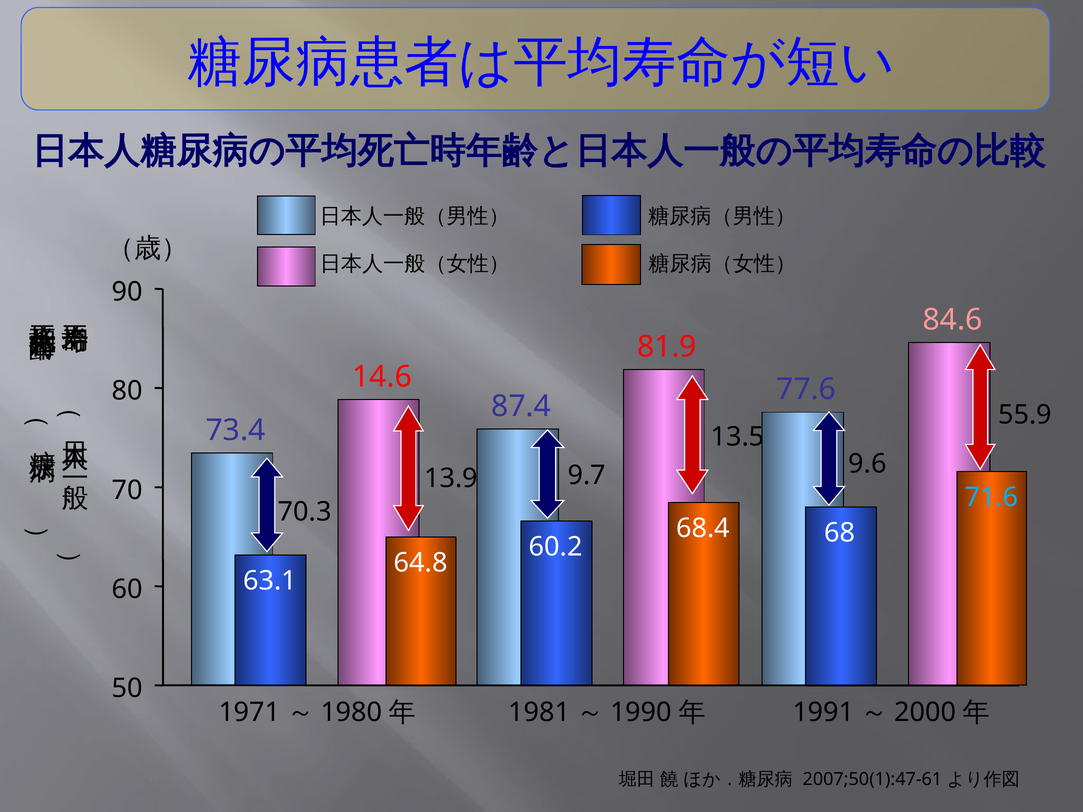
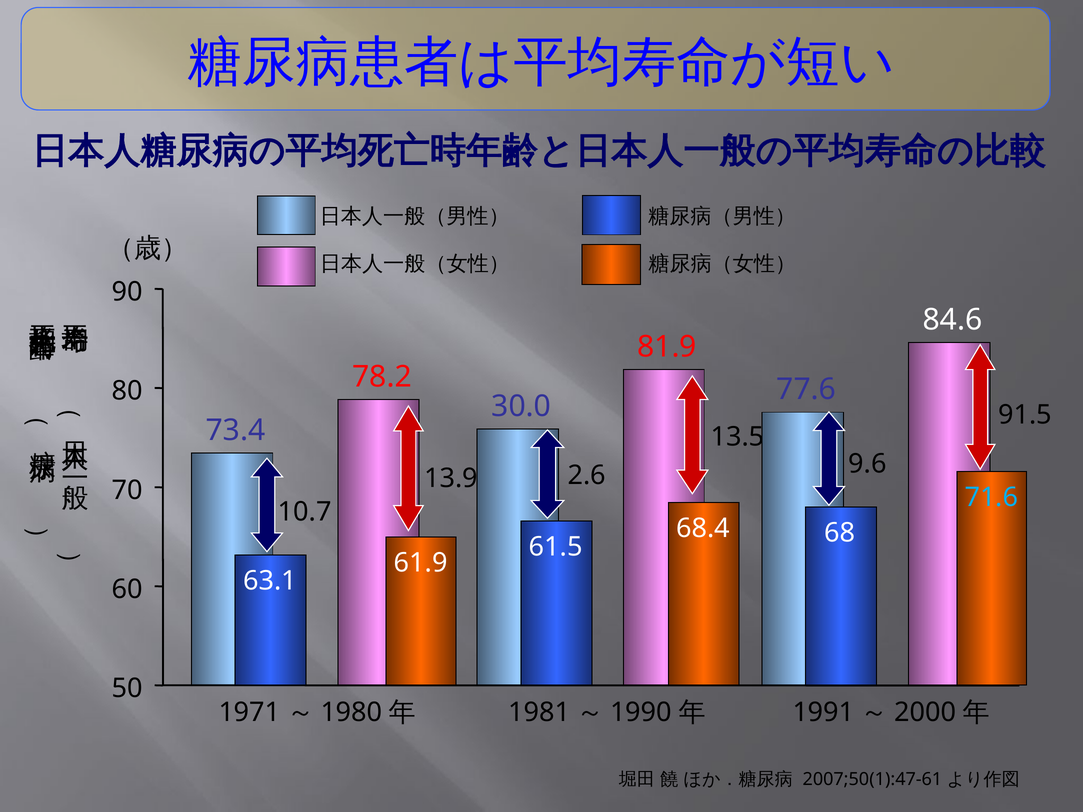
84.6 colour: pink -> white
14.6: 14.6 -> 78.2
87.4: 87.4 -> 30.0
55.9: 55.9 -> 91.5
9.7: 9.7 -> 2.6
70.3: 70.3 -> 10.7
60.2: 60.2 -> 61.5
64.8: 64.8 -> 61.9
